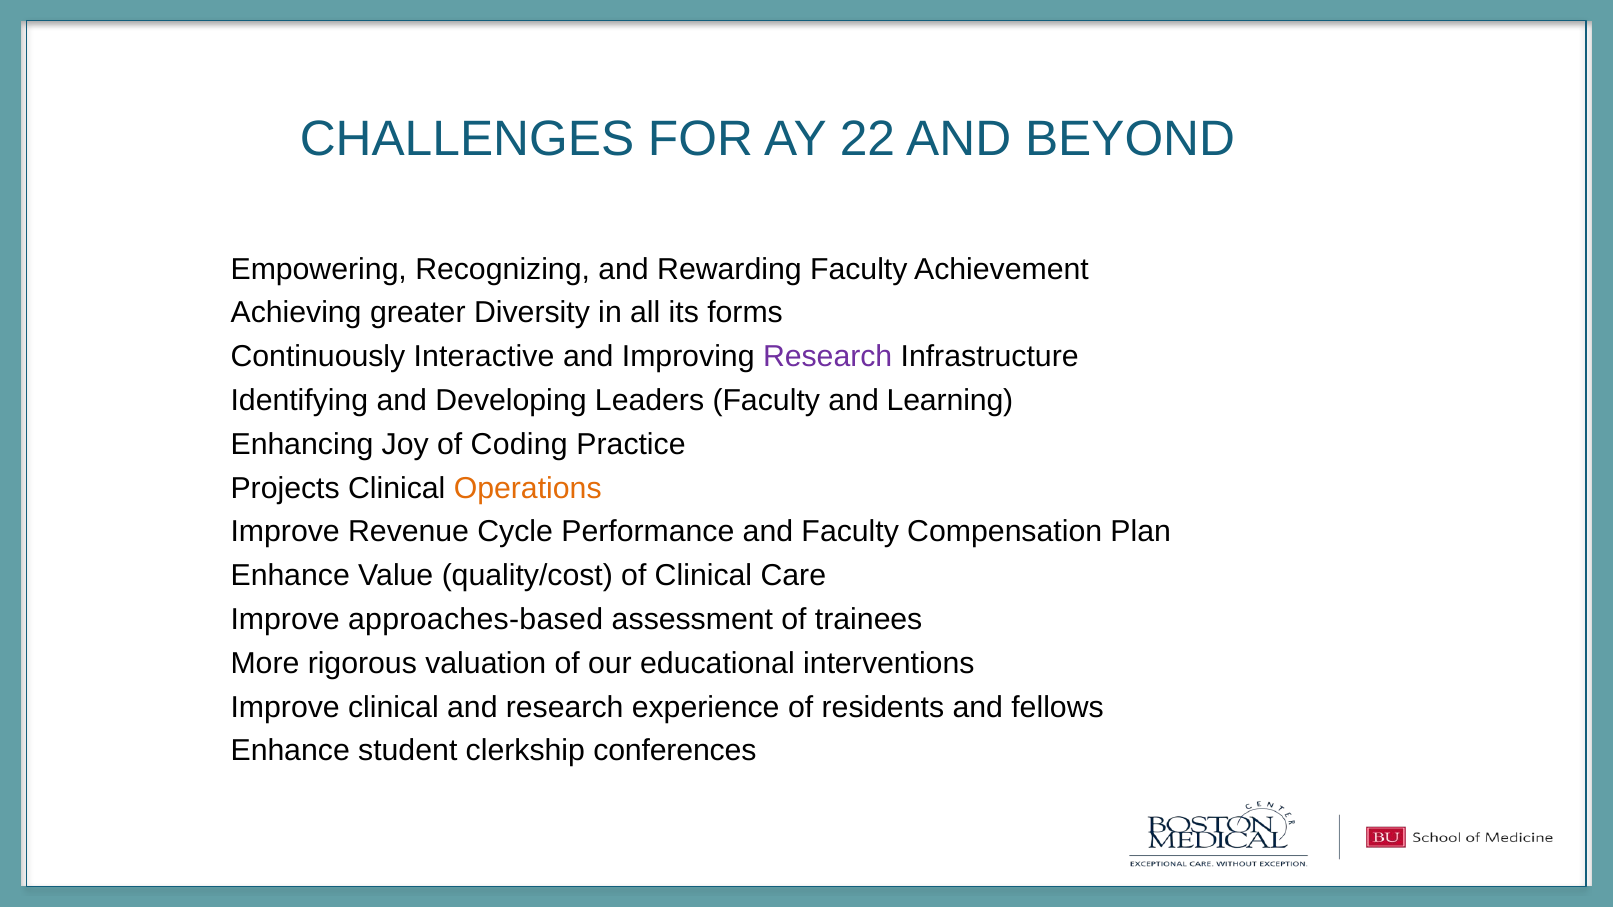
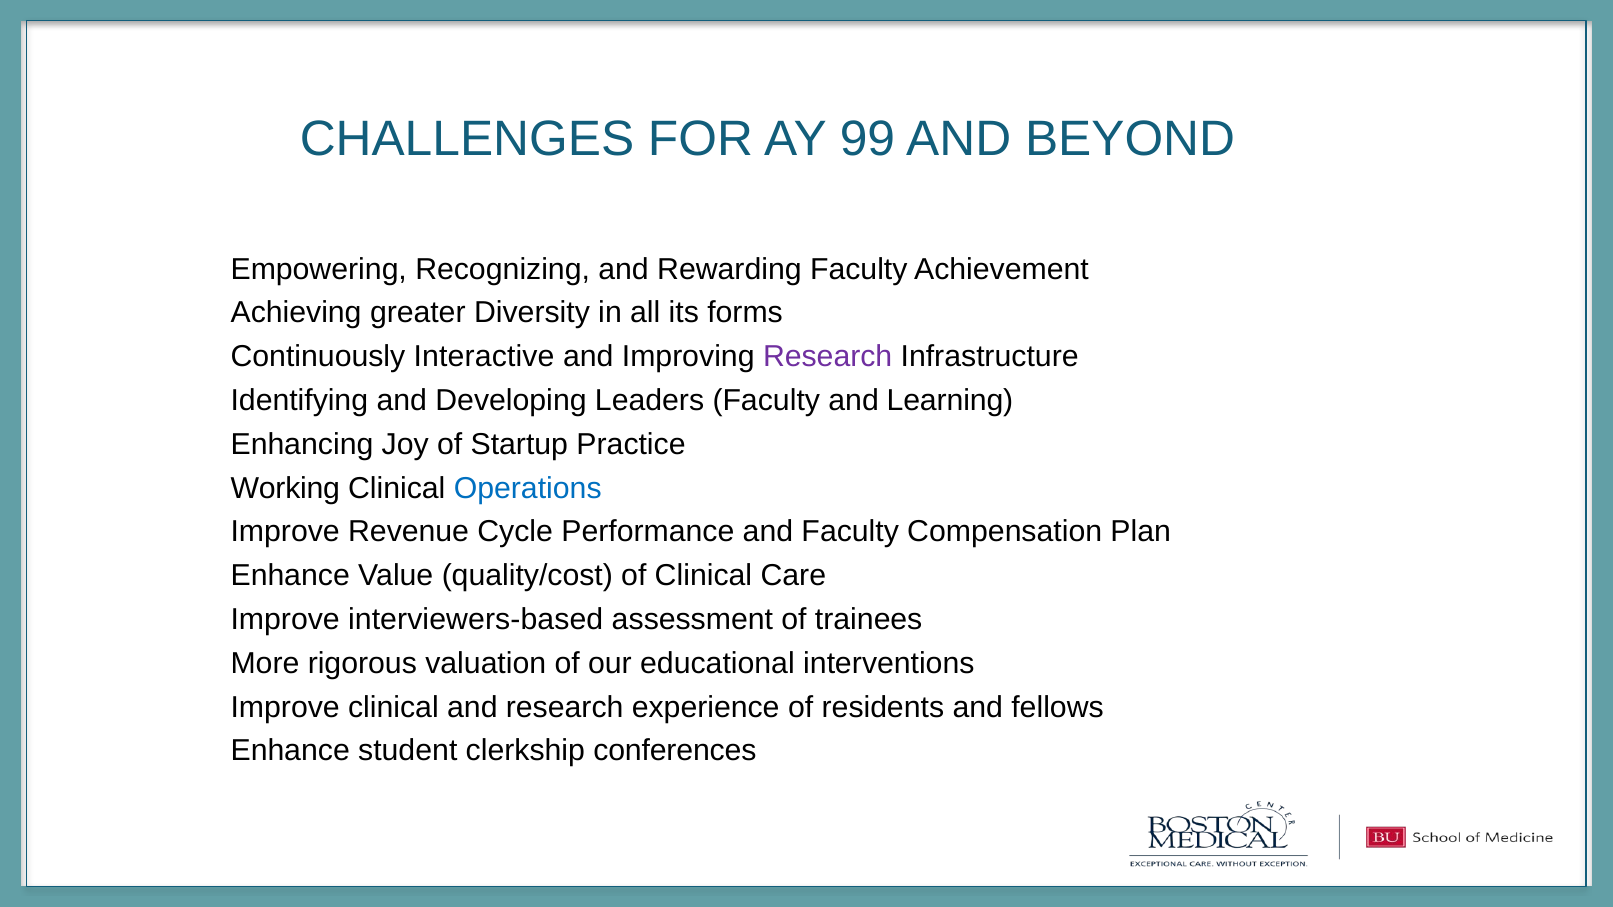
22: 22 -> 99
Coding: Coding -> Startup
Projects: Projects -> Working
Operations colour: orange -> blue
approaches-based: approaches-based -> interviewers-based
